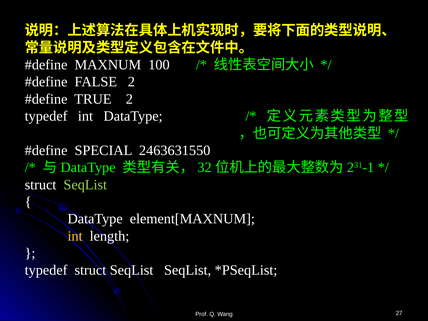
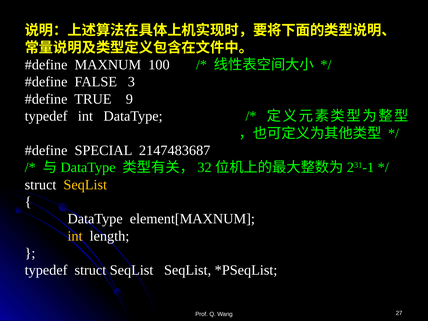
FALSE 2: 2 -> 3
TRUE 2: 2 -> 9
2463631550: 2463631550 -> 2147483687
SeqList at (85, 185) colour: light green -> yellow
